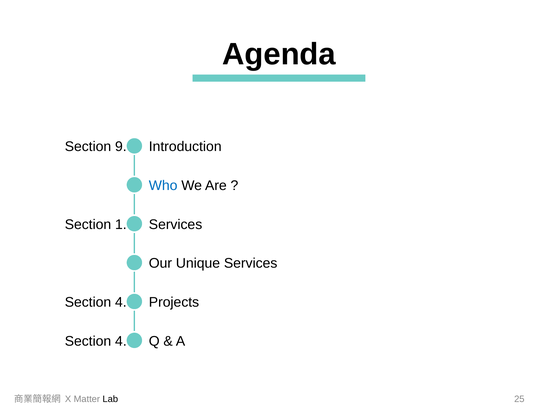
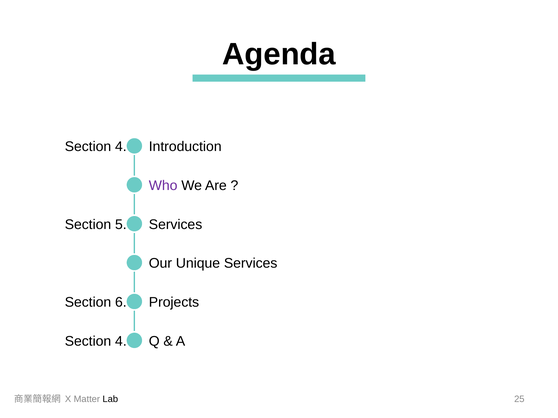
9 at (121, 147): 9 -> 4
Who colour: blue -> purple
1: 1 -> 5
4 at (121, 303): 4 -> 6
